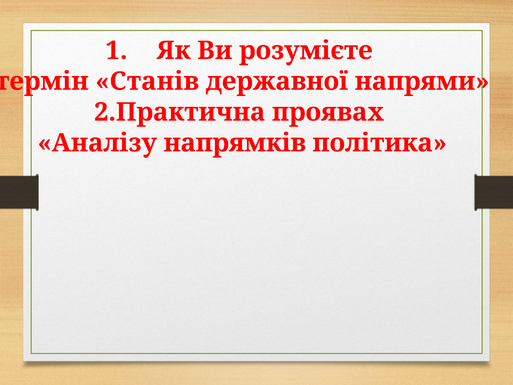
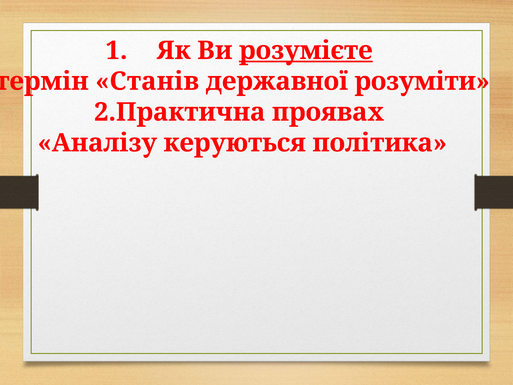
розумієте underline: none -> present
напрями: напрями -> розуміти
напрямків: напрямків -> керуються
